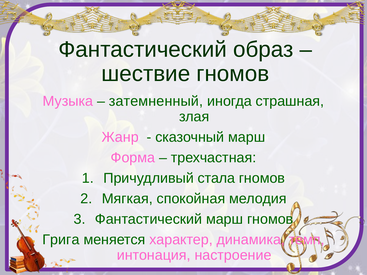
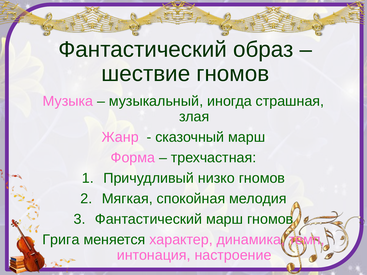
затемненный: затемненный -> музыкальный
стала: стала -> низко
